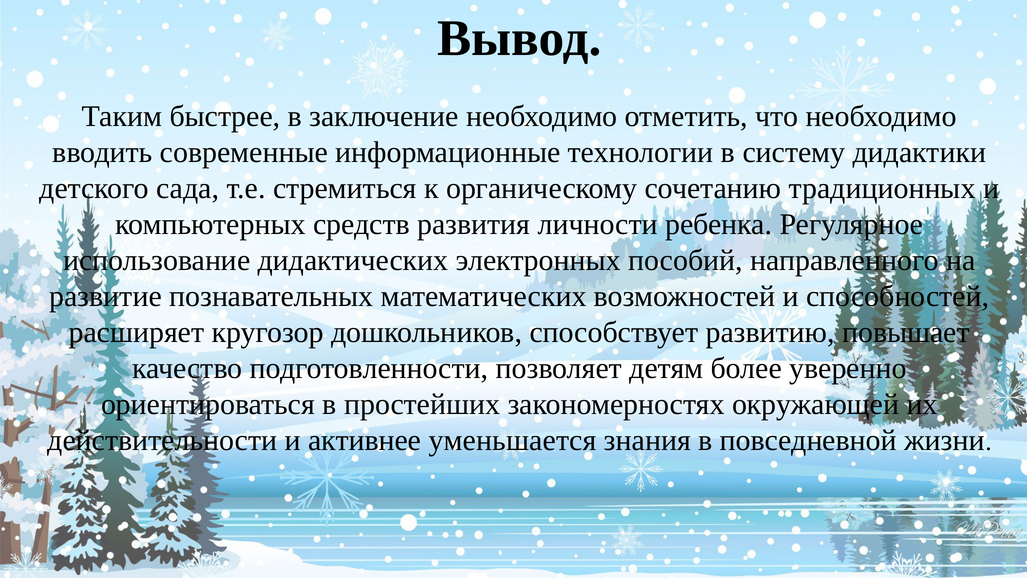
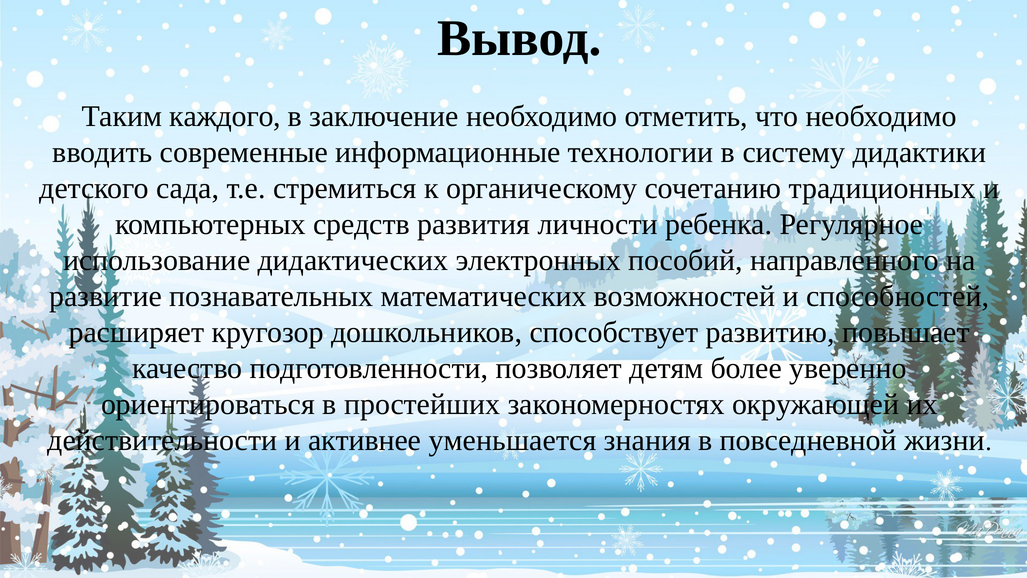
быстрее: быстрее -> каждого
